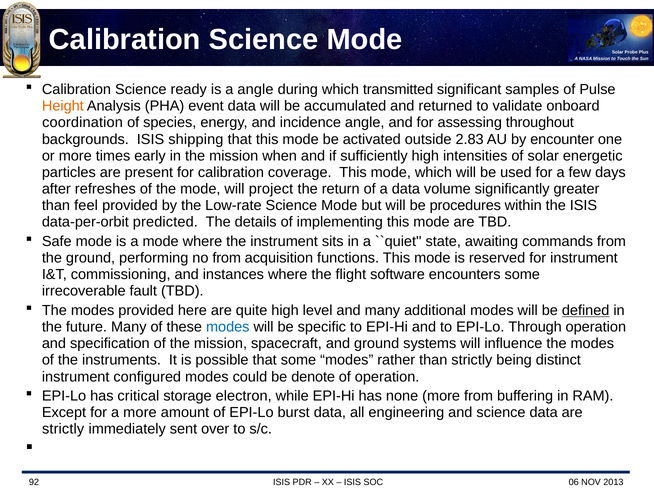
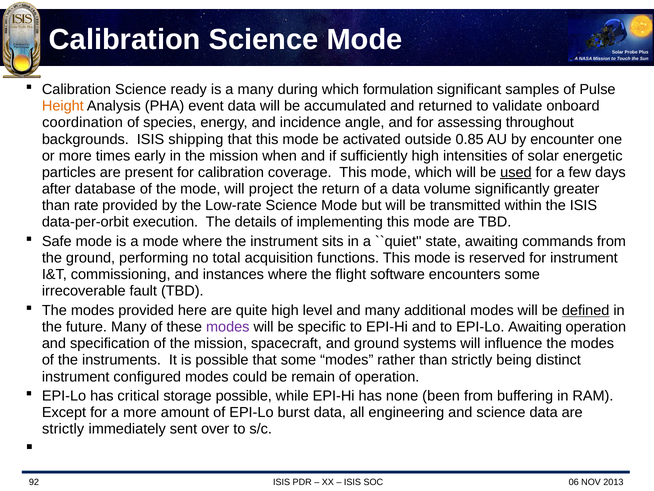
a angle: angle -> many
transmitted: transmitted -> formulation
2.83: 2.83 -> 0.85
used underline: none -> present
refreshes: refreshes -> database
feel: feel -> rate
procedures: procedures -> transmitted
predicted: predicted -> execution
no from: from -> total
modes at (228, 327) colour: blue -> purple
EPI-Lo Through: Through -> Awaiting
denote: denote -> remain
storage electron: electron -> possible
none more: more -> been
